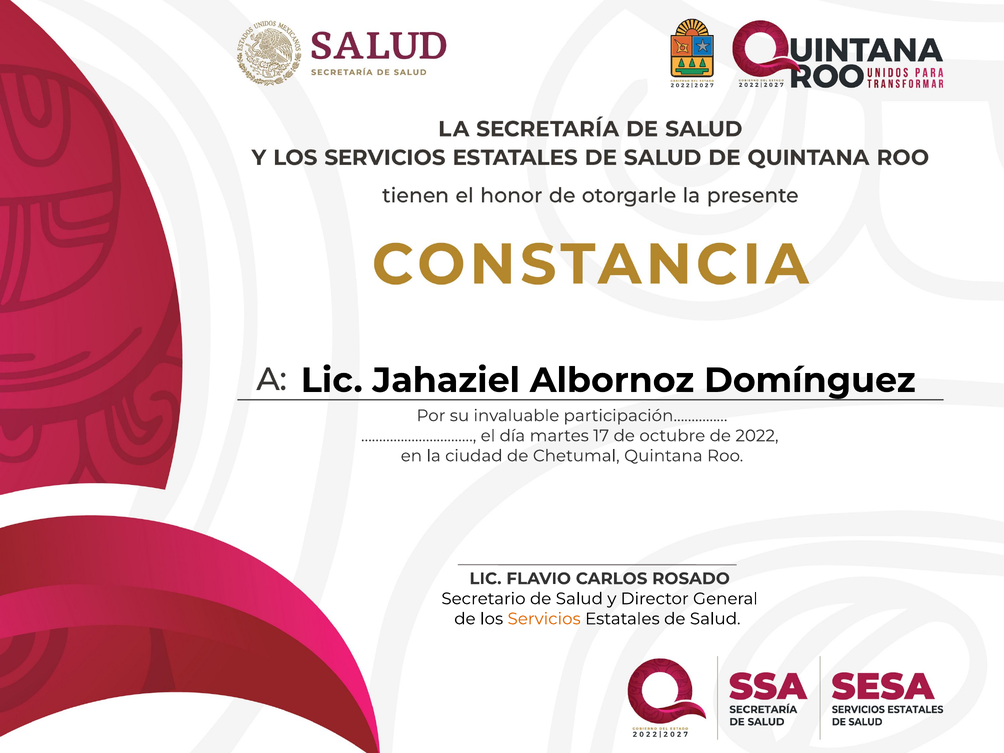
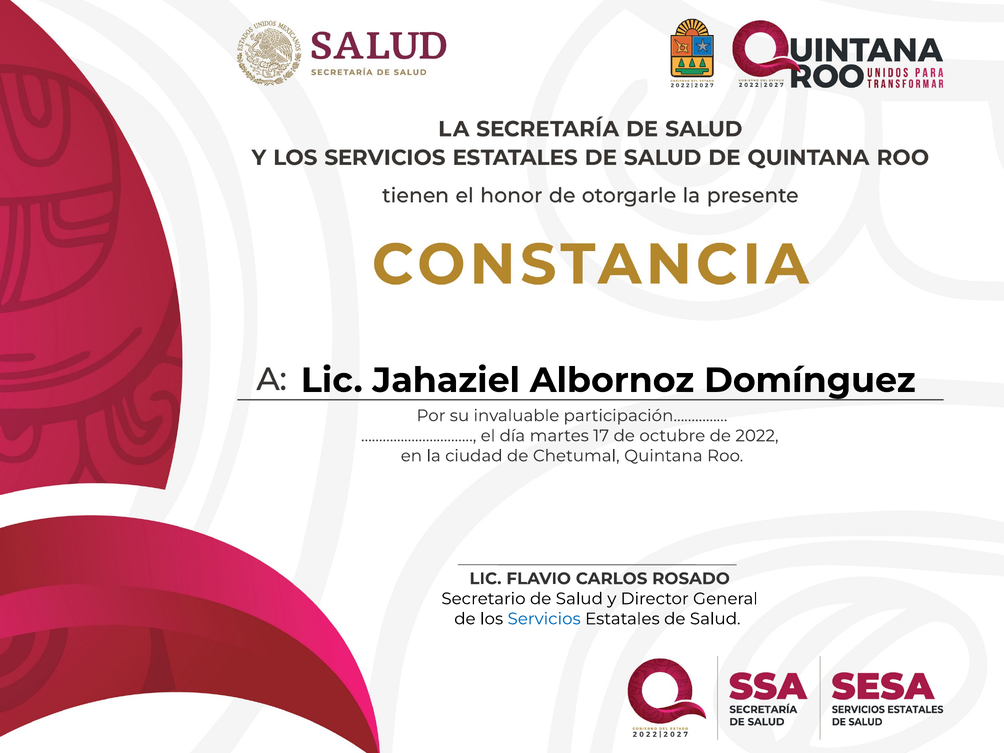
Servicios colour: orange -> blue
